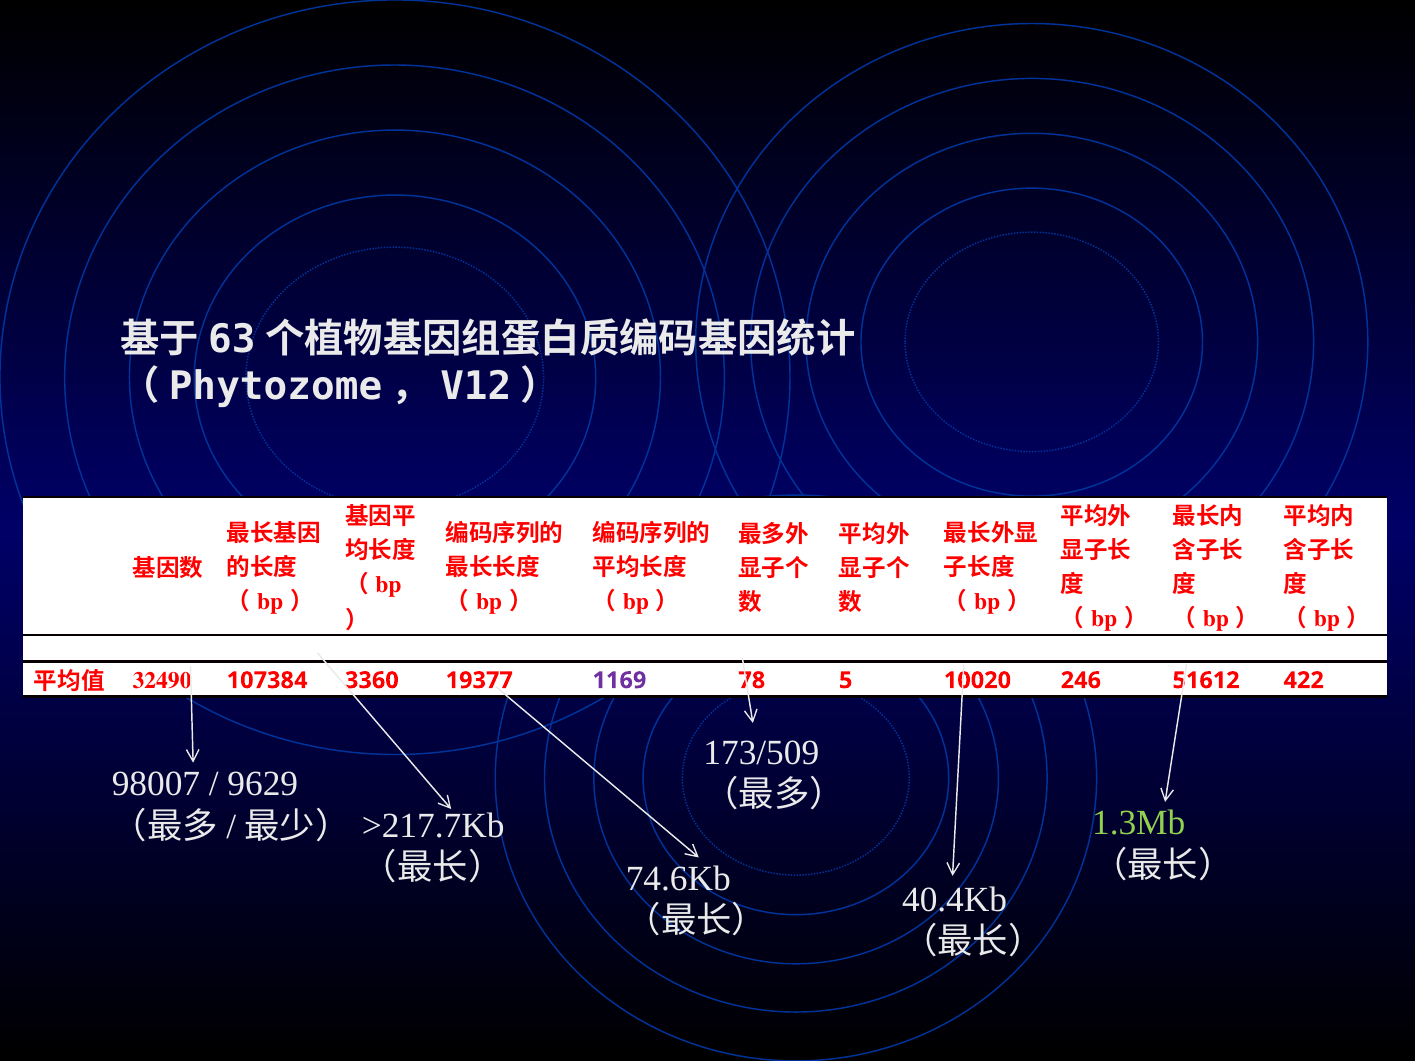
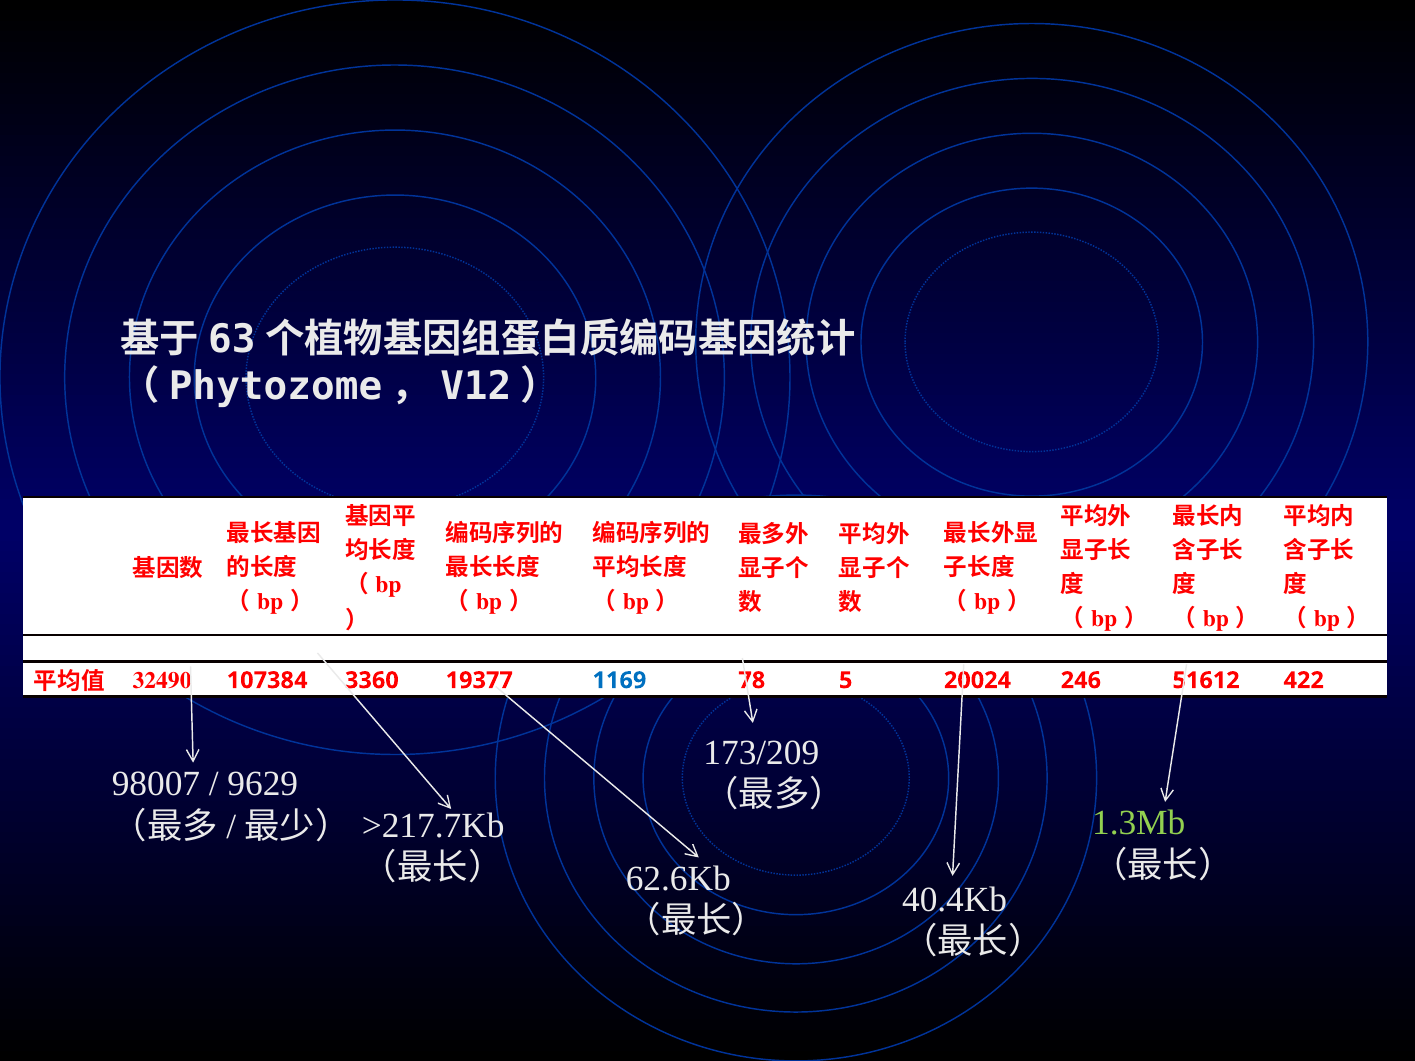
1169 colour: purple -> blue
10020: 10020 -> 20024
173/509: 173/509 -> 173/209
74.6Kb: 74.6Kb -> 62.6Kb
